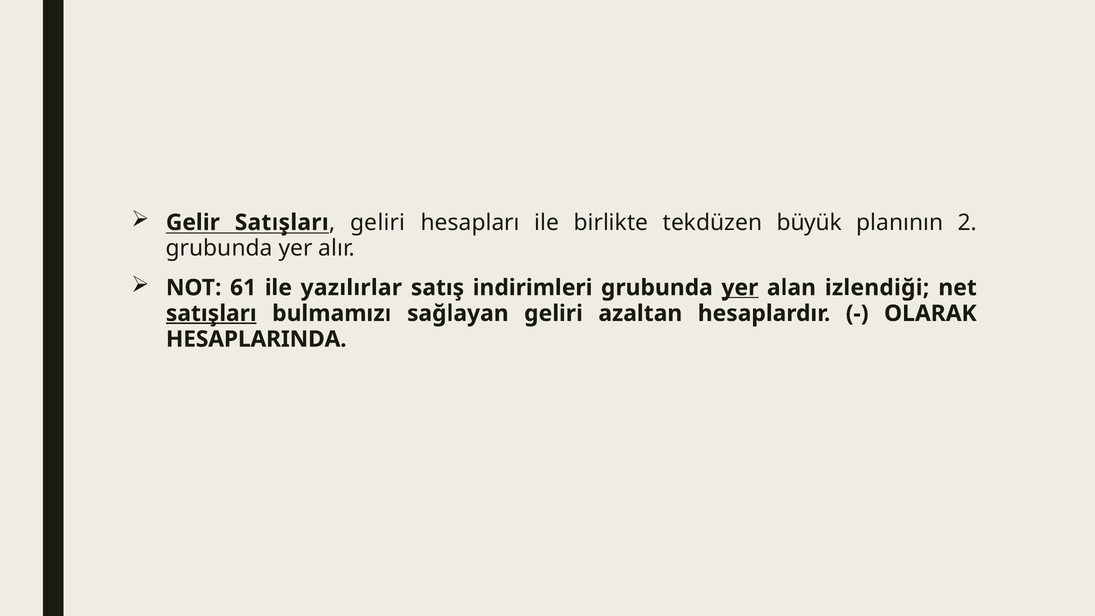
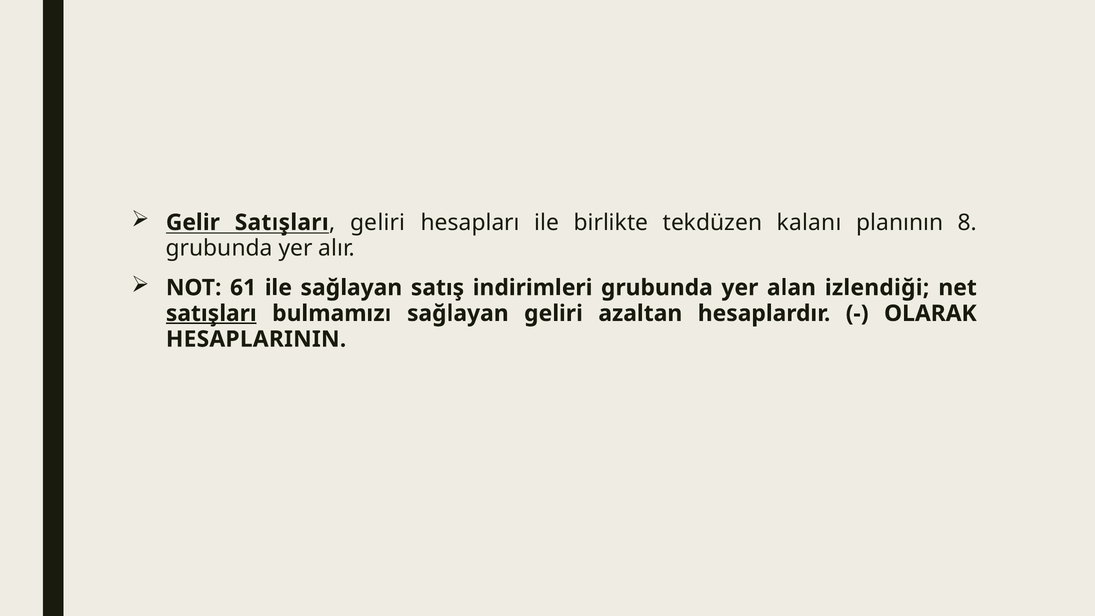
büyük: büyük -> kalanı
2: 2 -> 8
ile yazılırlar: yazılırlar -> sağlayan
yer at (740, 288) underline: present -> none
HESAPLARINDA: HESAPLARINDA -> HESAPLARININ
